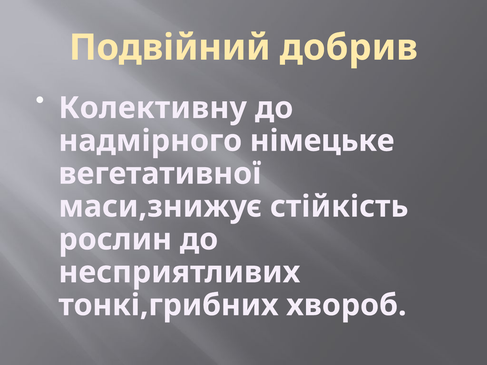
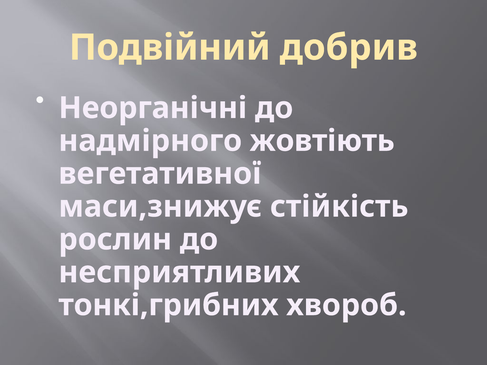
Колективну: Колективну -> Неорганічні
німецьке: німецьке -> жовтіють
